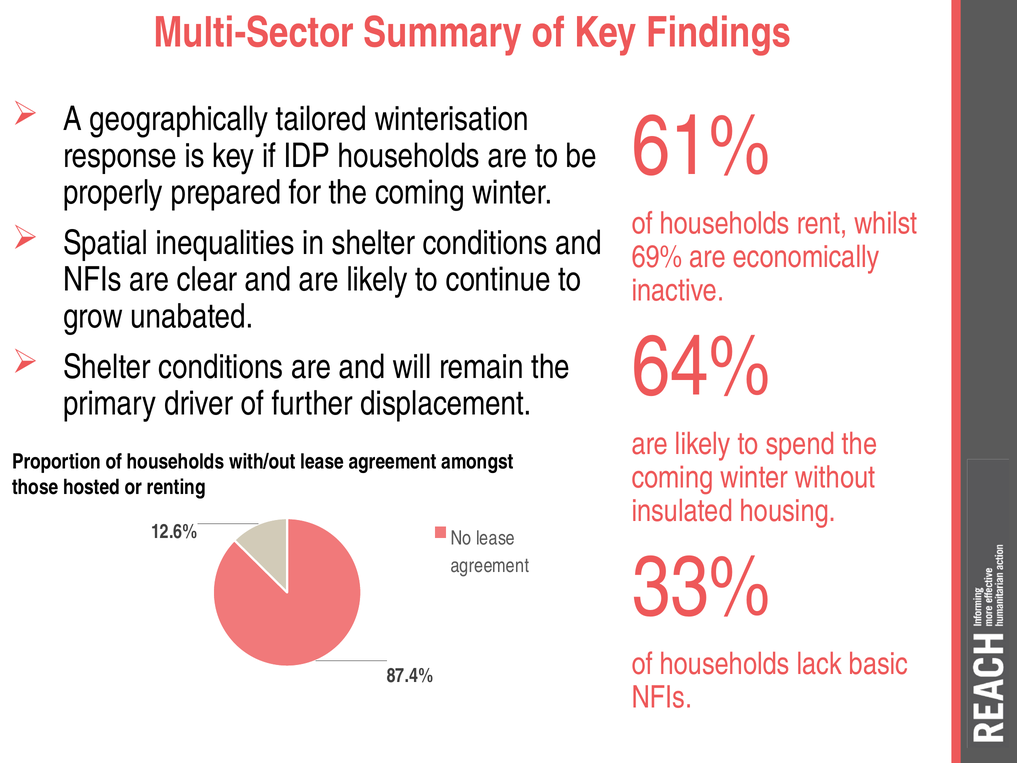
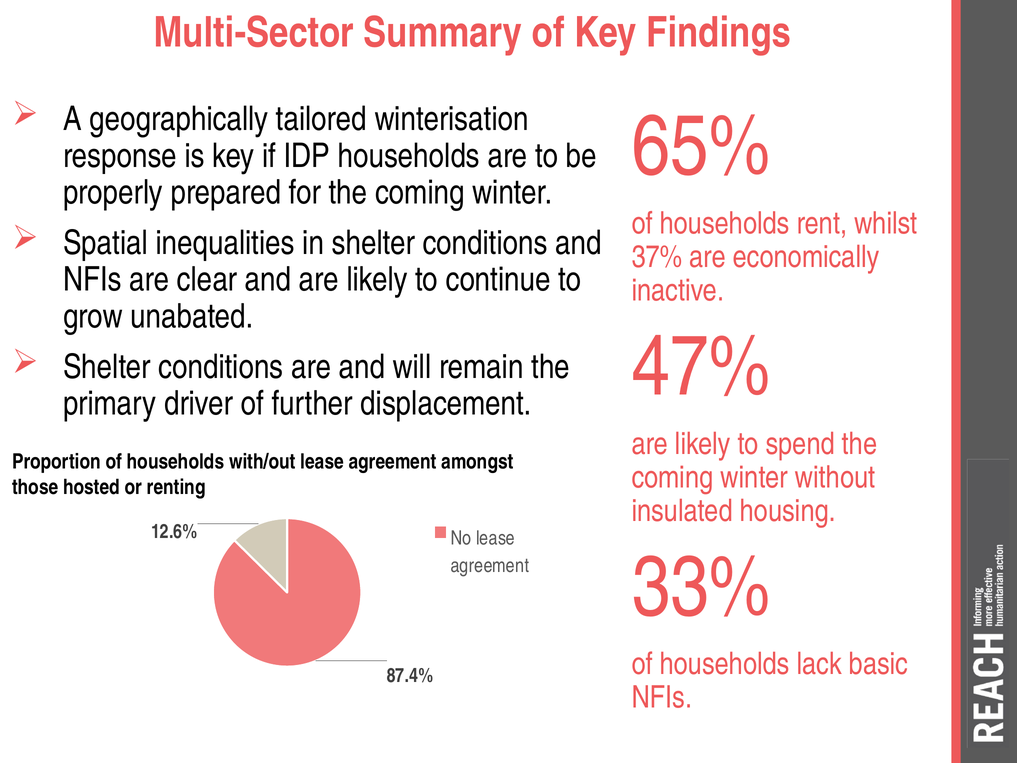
61%: 61% -> 65%
69%: 69% -> 37%
64%: 64% -> 47%
